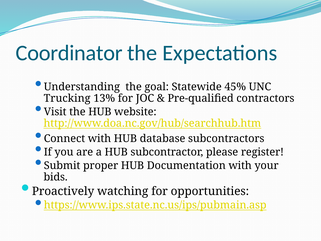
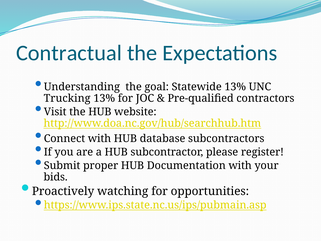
Coordinator: Coordinator -> Contractual
Statewide 45%: 45% -> 13%
